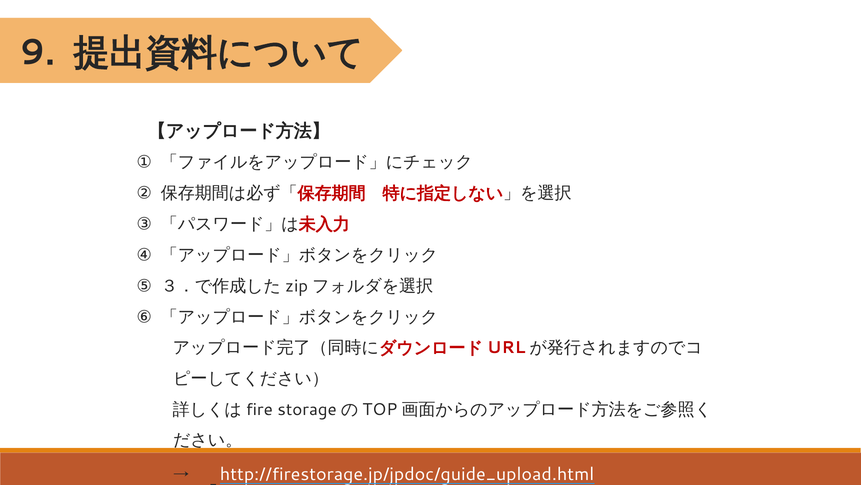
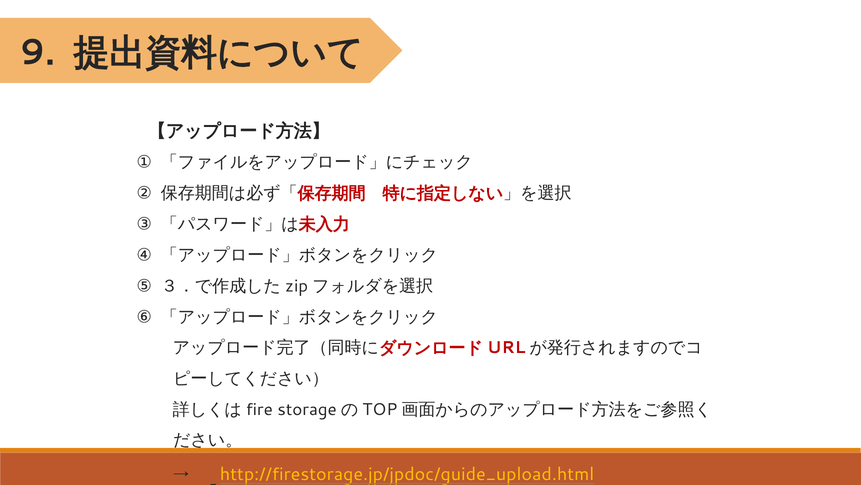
http://firestorage.jp/jpdoc/guide_upload.html colour: white -> yellow
